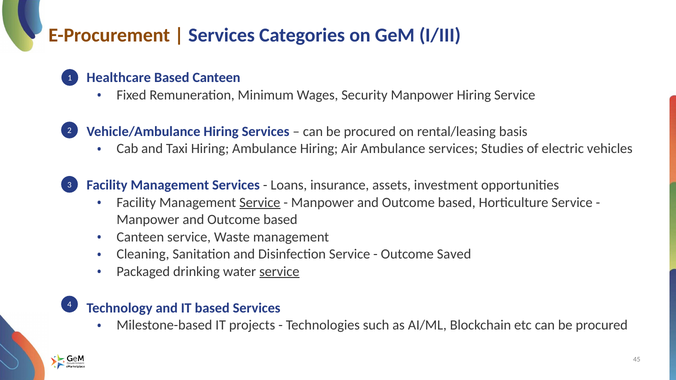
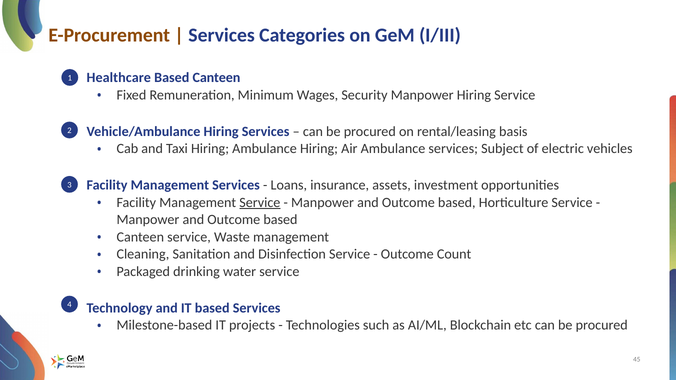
Studies: Studies -> Subject
Saved: Saved -> Count
service at (279, 272) underline: present -> none
